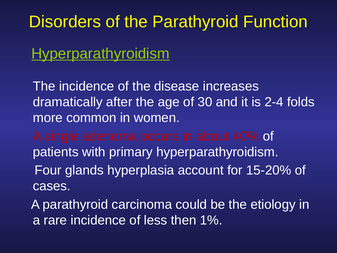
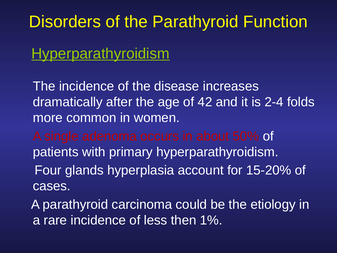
30: 30 -> 42
40%: 40% -> 50%
